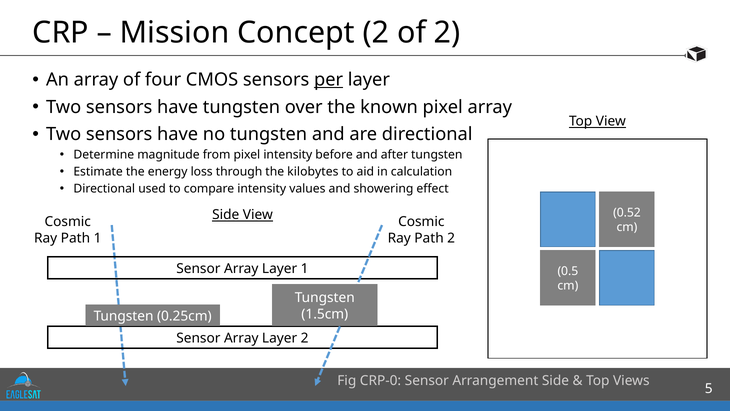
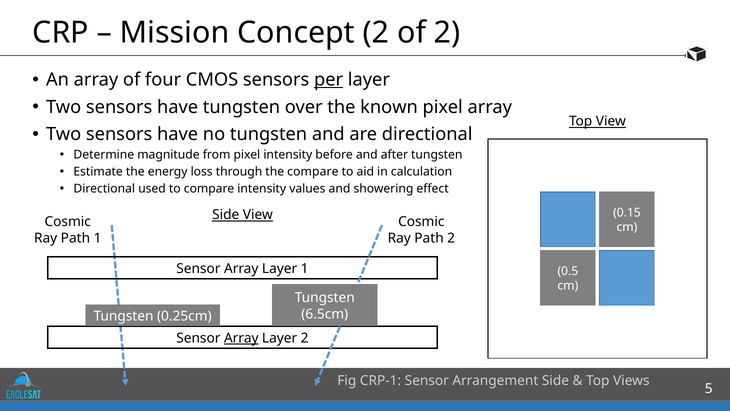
the kilobytes: kilobytes -> compare
0.52: 0.52 -> 0.15
1.5cm: 1.5cm -> 6.5cm
Array at (241, 338) underline: none -> present
CRP-0: CRP-0 -> CRP-1
